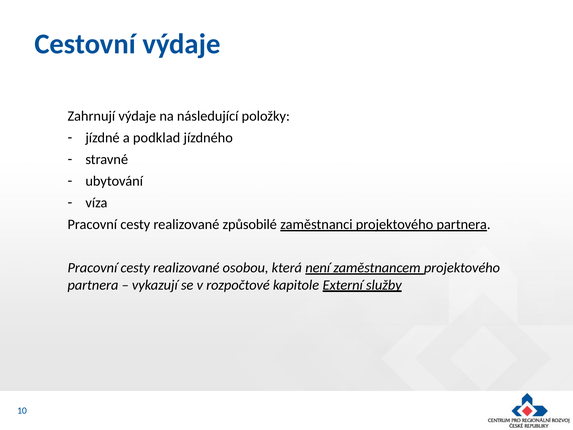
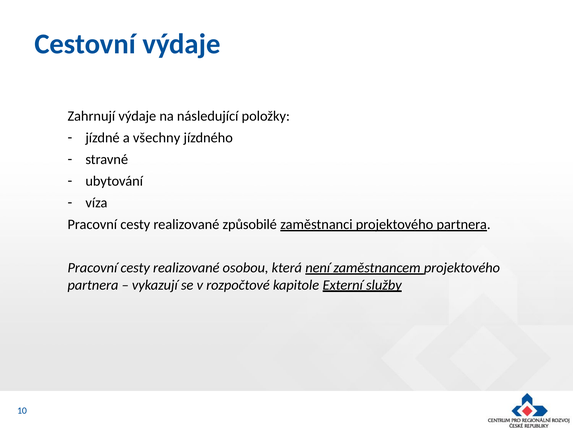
podklad: podklad -> všechny
